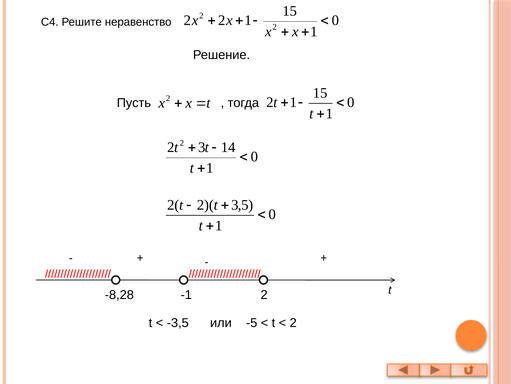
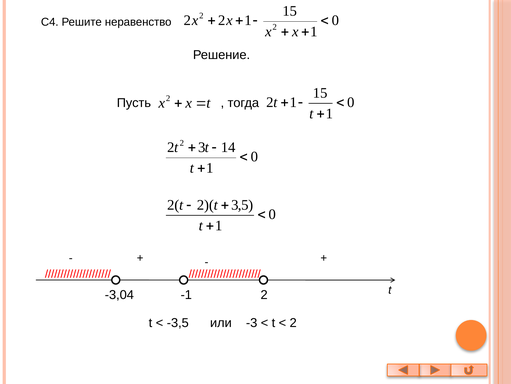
-8,28: -8,28 -> -3,04
-5: -5 -> -3
